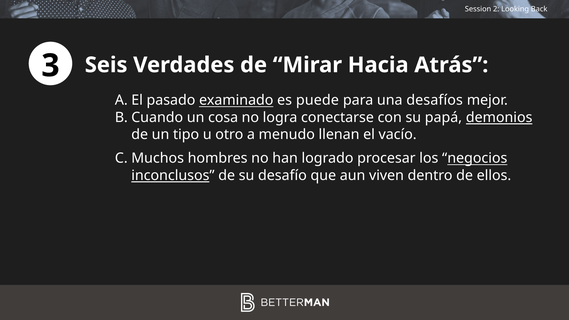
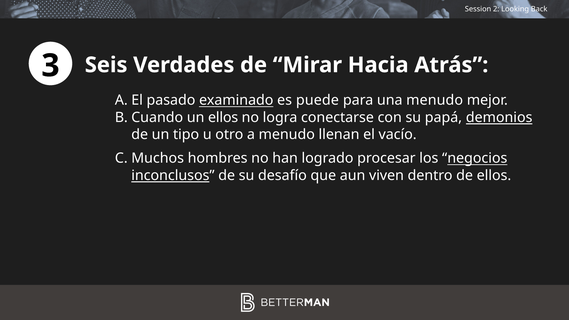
una desafíos: desafíos -> menudo
un cosa: cosa -> ellos
